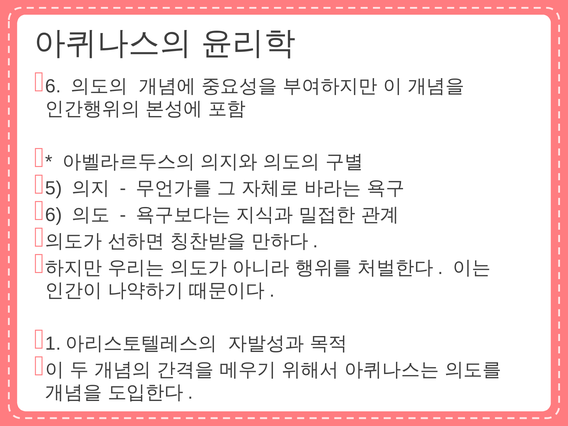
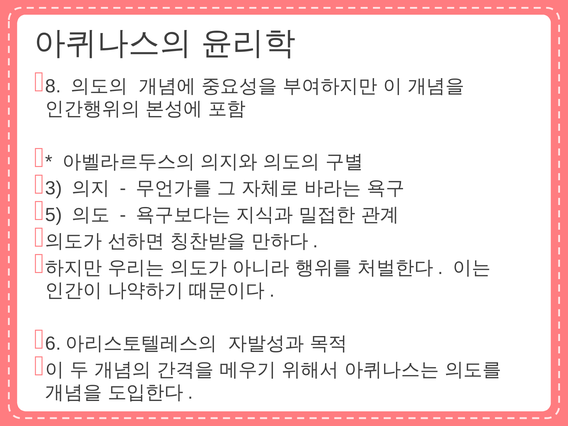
6 at (53, 86): 6 -> 8
5: 5 -> 3
6 at (54, 215): 6 -> 5
1: 1 -> 6
